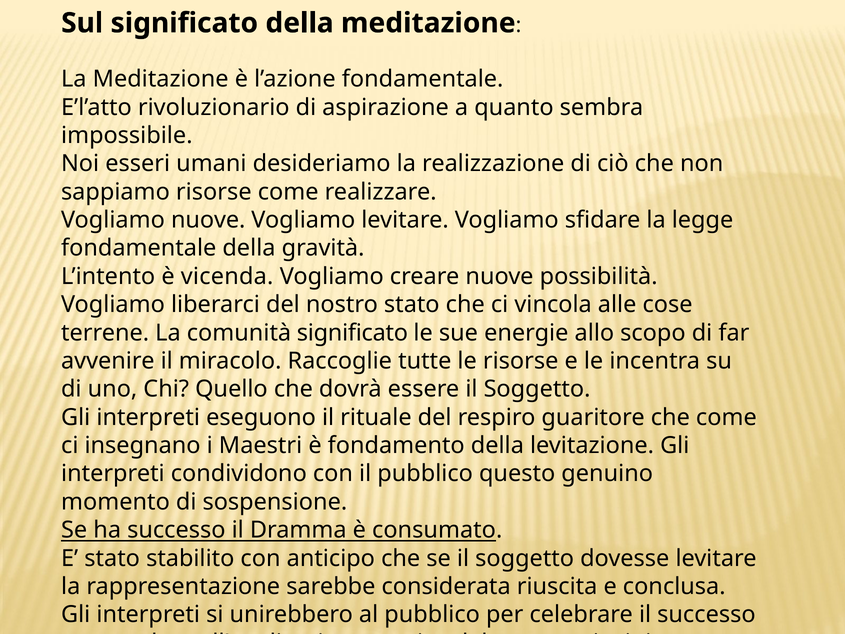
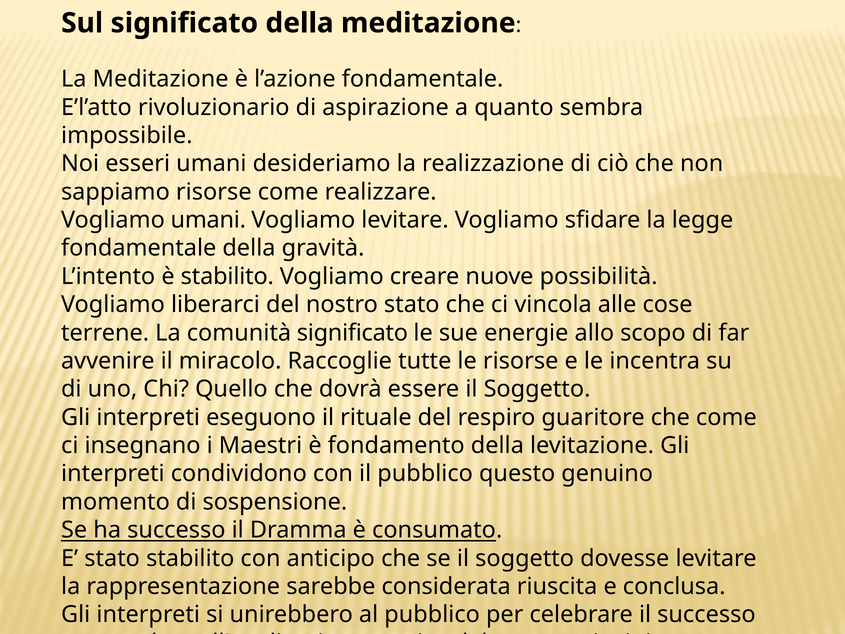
Vogliamo nuove: nuove -> umani
è vicenda: vicenda -> stabilito
